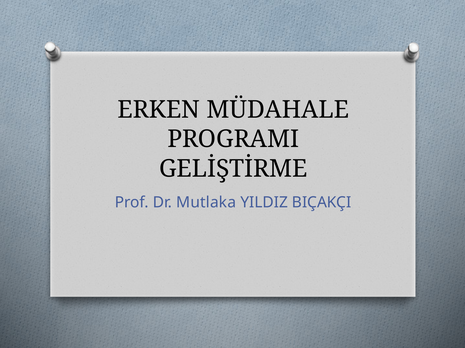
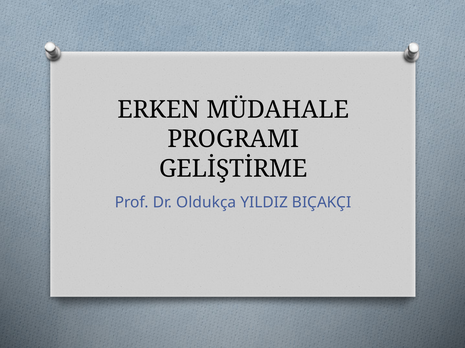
Mutlaka: Mutlaka -> Oldukça
